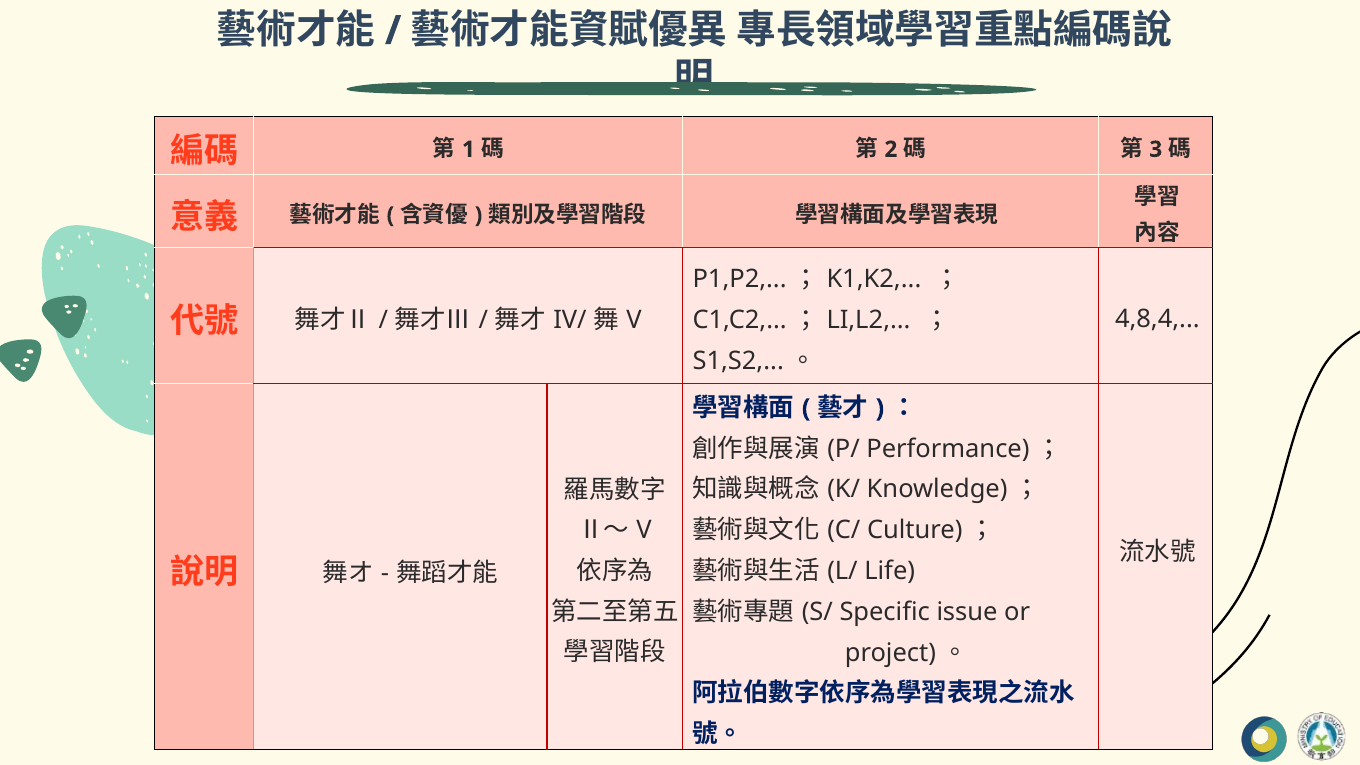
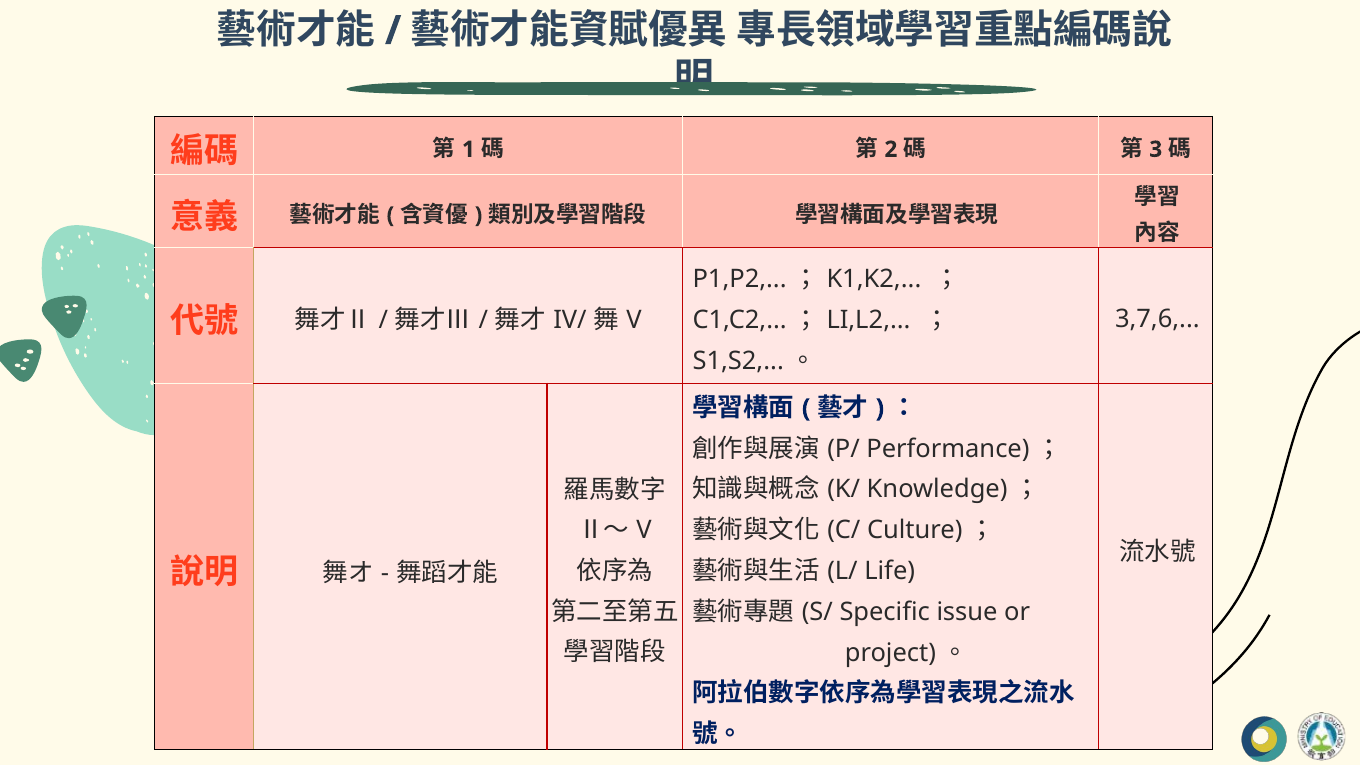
4,8,4: 4,8,4 -> 3,7,6
